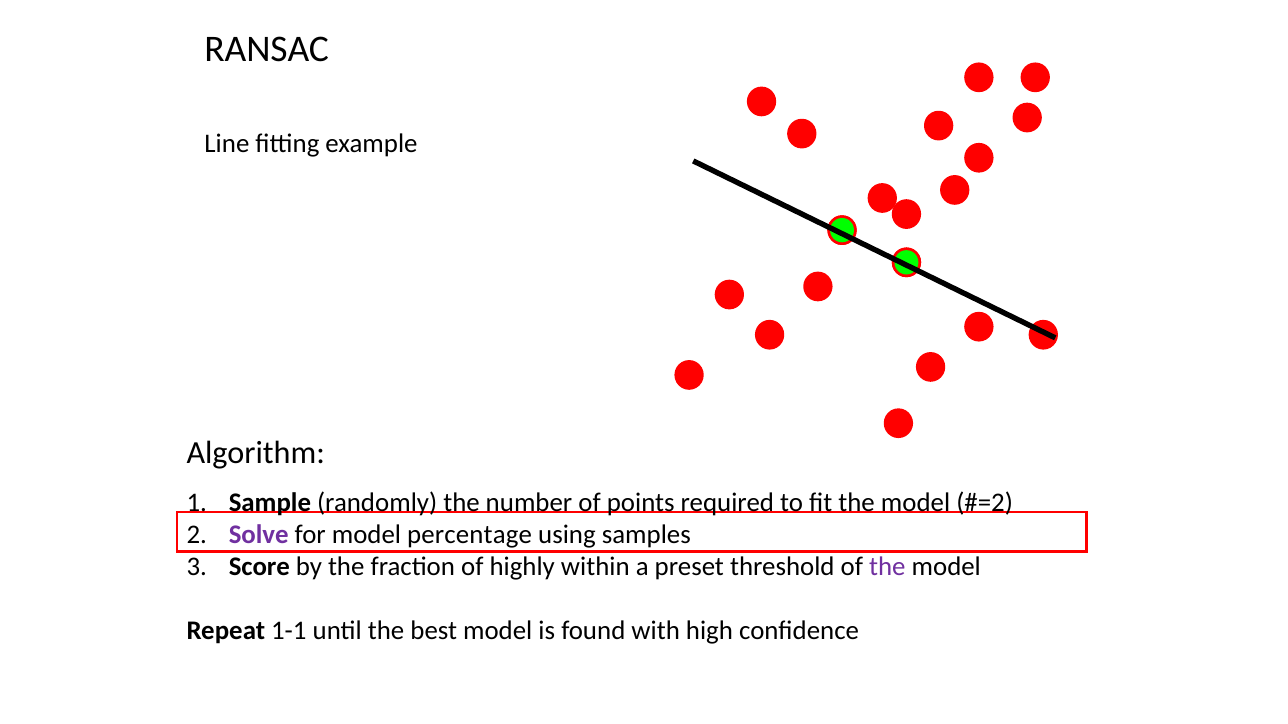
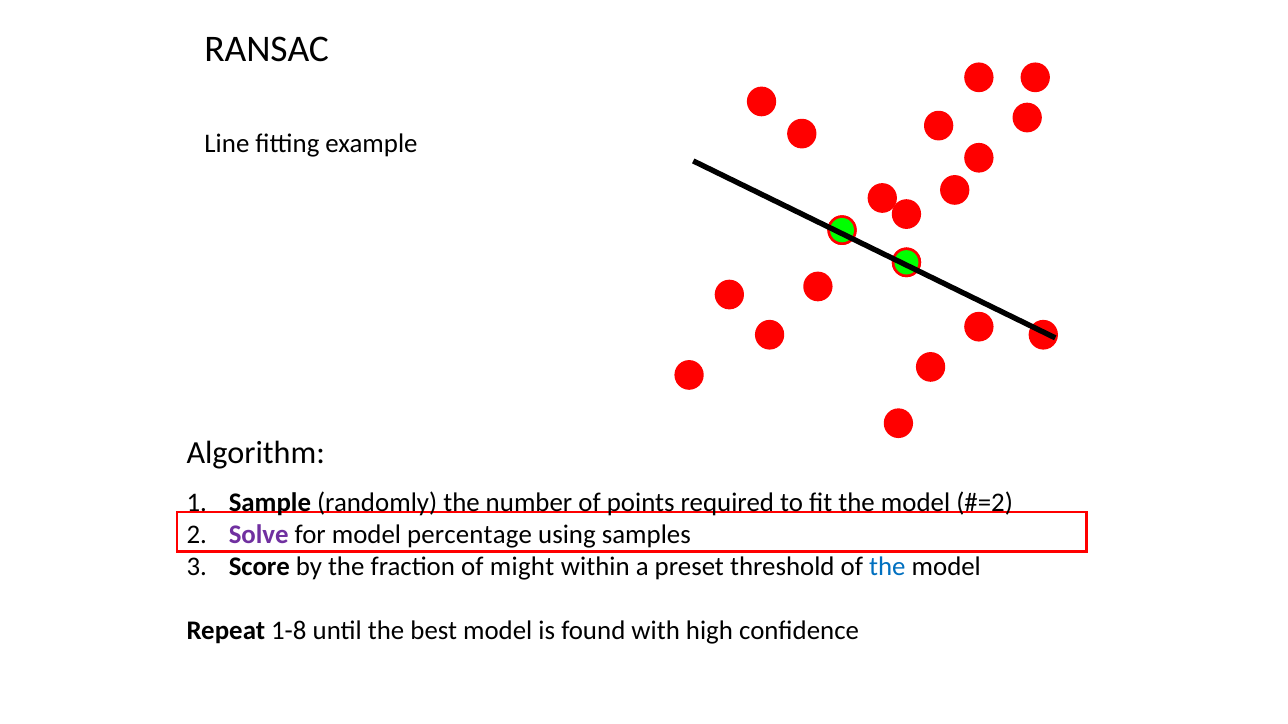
highly: highly -> might
the at (887, 567) colour: purple -> blue
1-1: 1-1 -> 1-8
